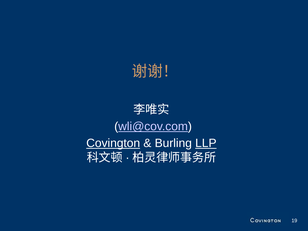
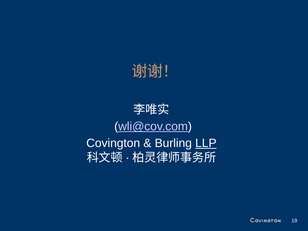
Covington underline: present -> none
